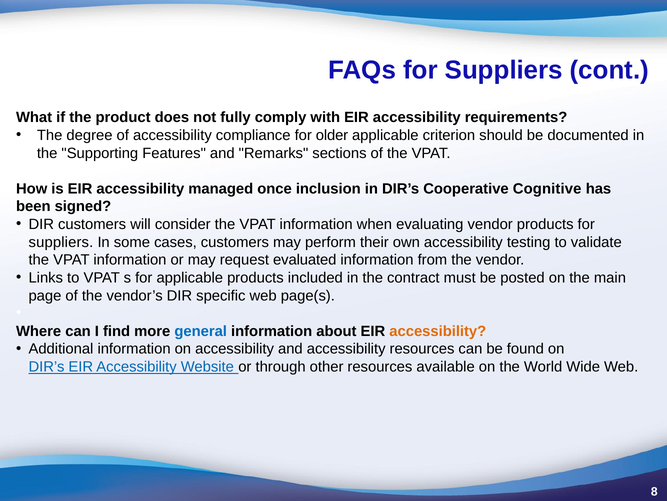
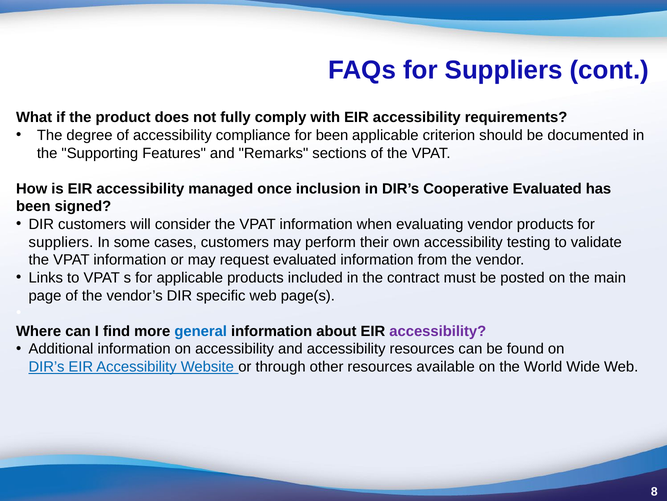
for older: older -> been
Cooperative Cognitive: Cognitive -> Evaluated
accessibility at (438, 331) colour: orange -> purple
